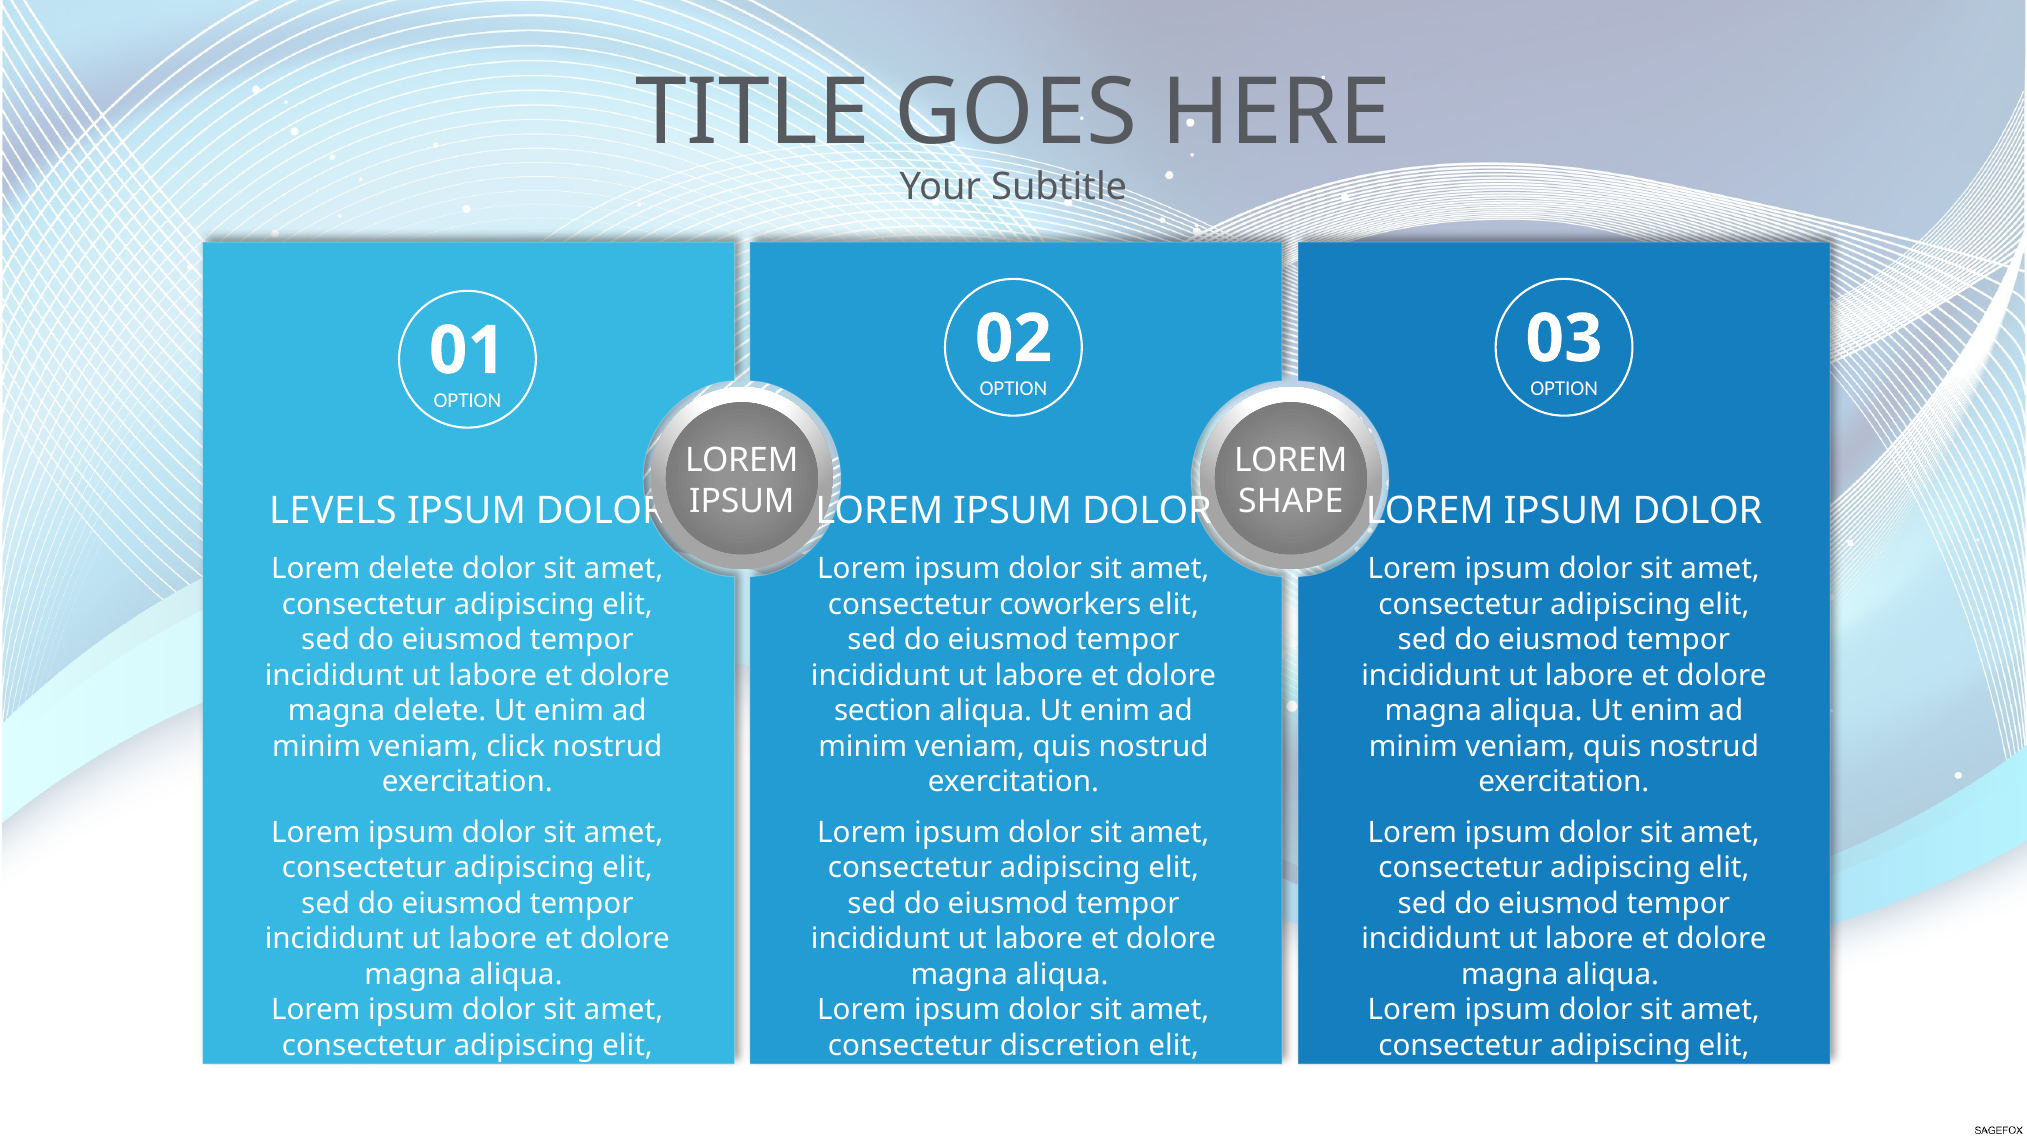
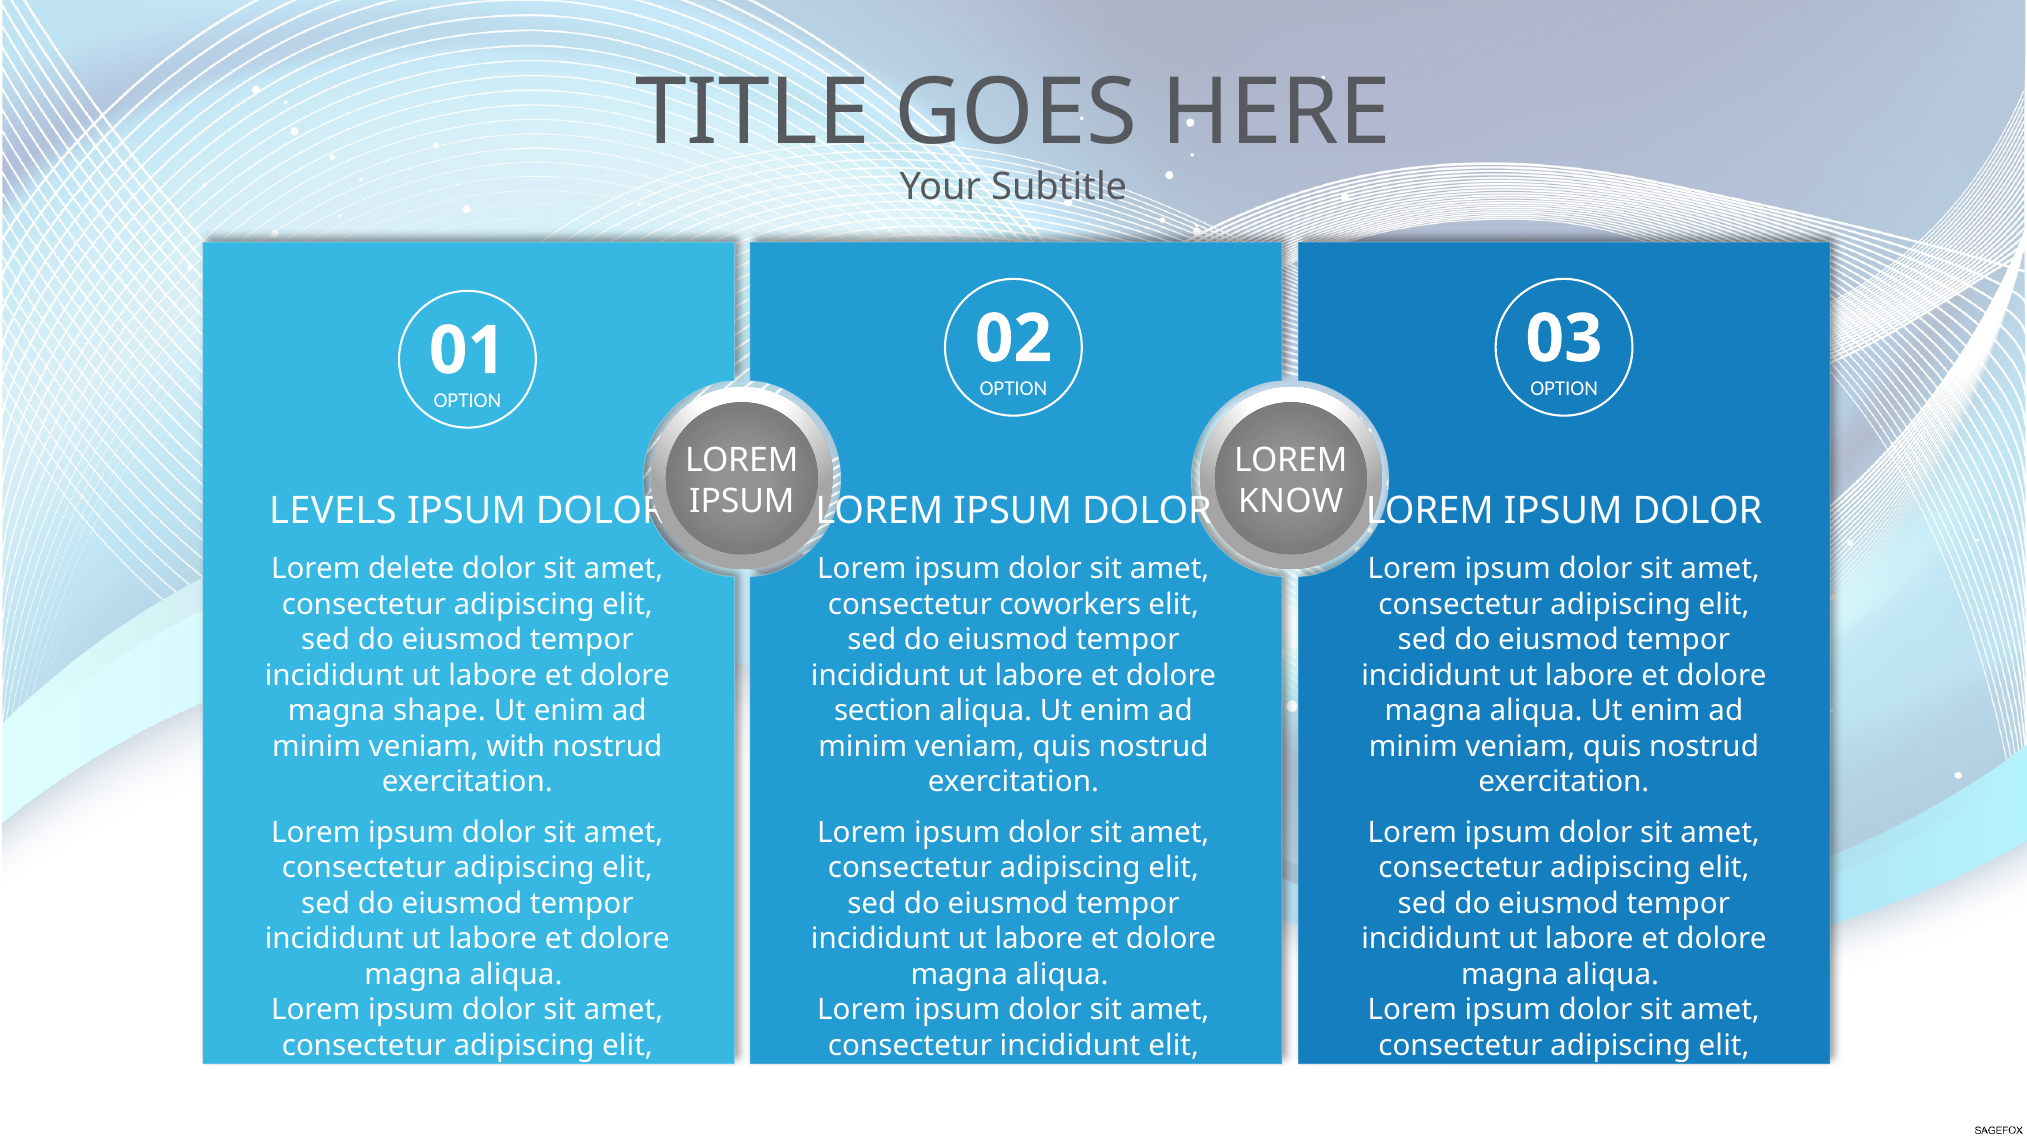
SHAPE: SHAPE -> KNOW
magna delete: delete -> shape
click: click -> with
consectetur discretion: discretion -> incididunt
